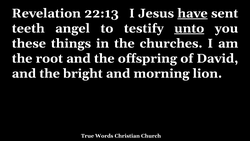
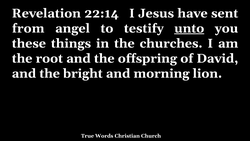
22:13: 22:13 -> 22:14
have underline: present -> none
teeth: teeth -> from
